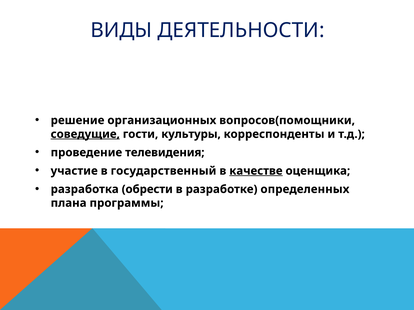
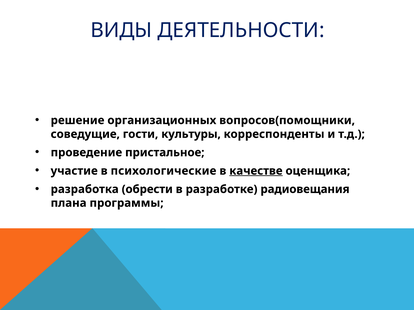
соведущие underline: present -> none
телевидения: телевидения -> пристальное
государственный: государственный -> психологические
определенных: определенных -> радиовещания
